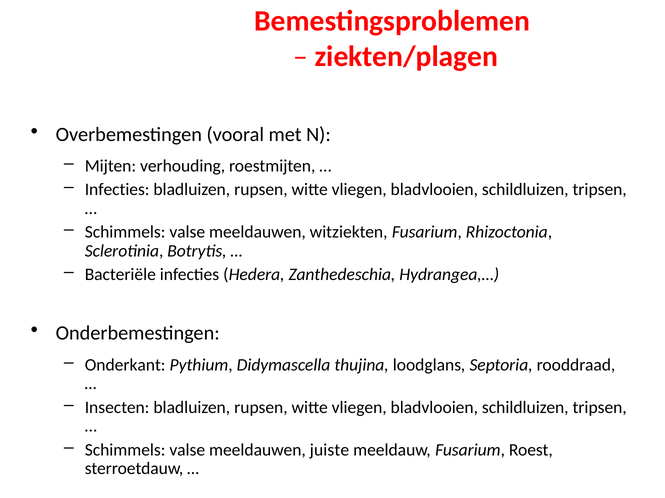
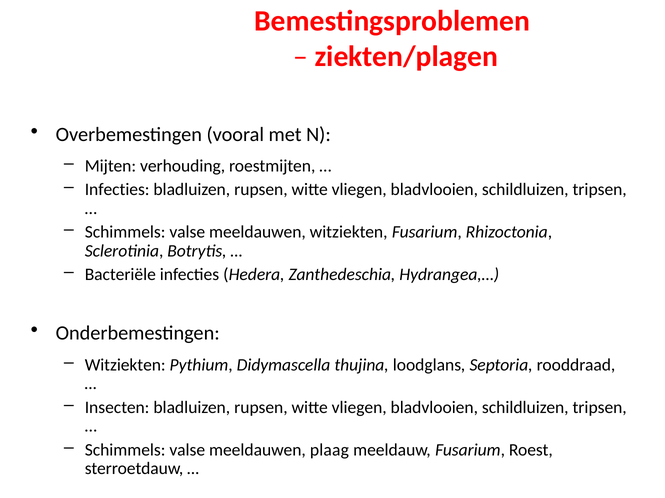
Onderkant at (125, 365): Onderkant -> Witziekten
juiste: juiste -> plaag
